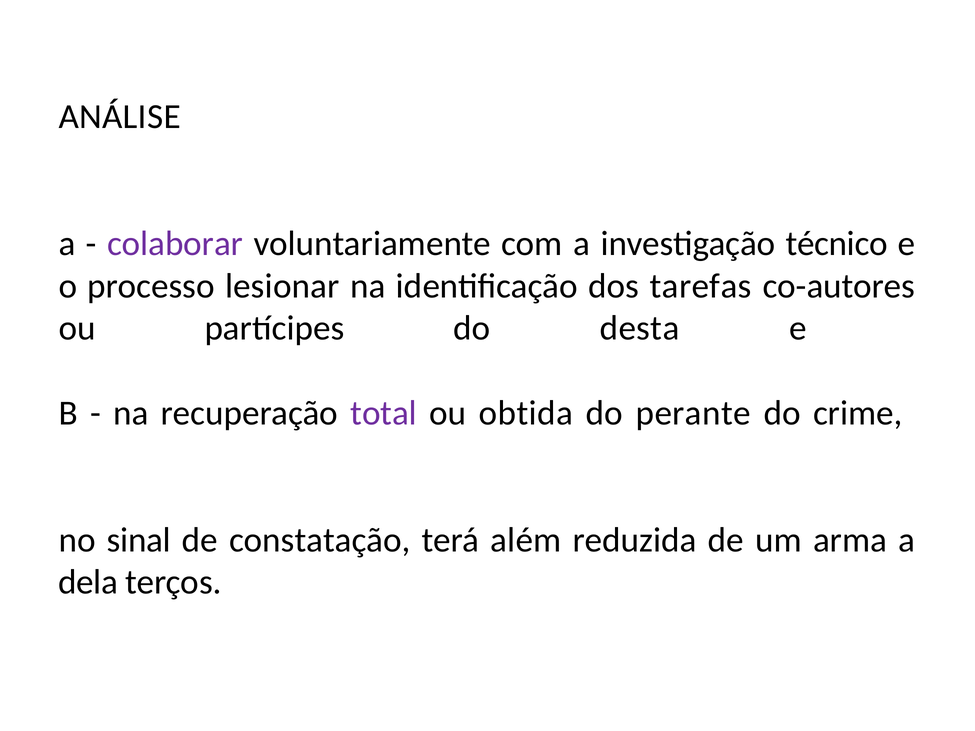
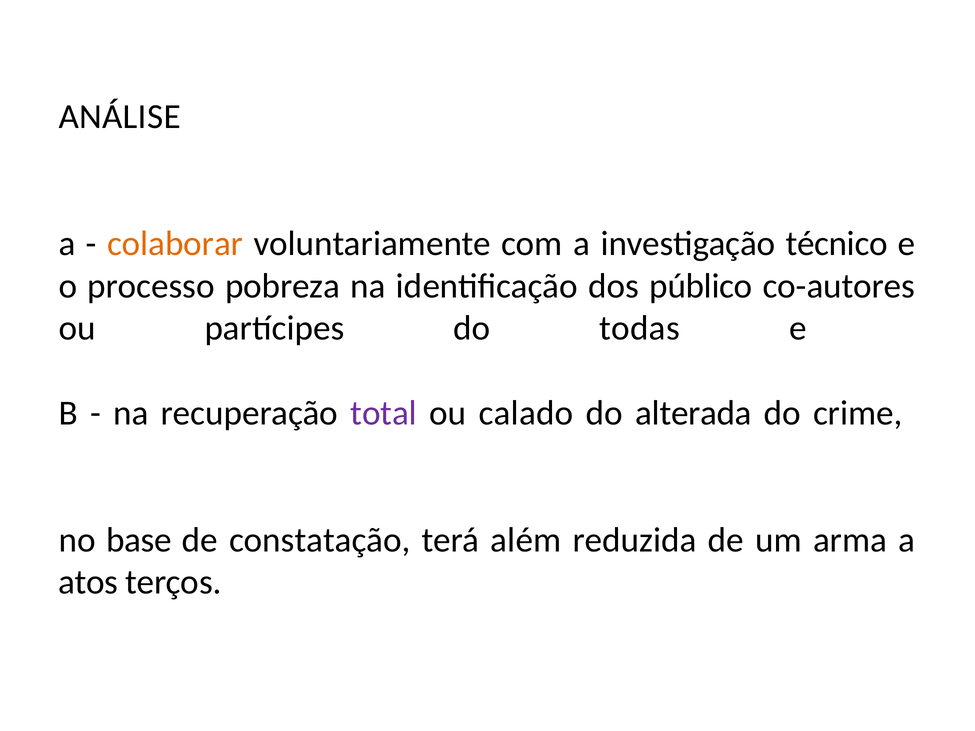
colaborar colour: purple -> orange
lesionar: lesionar -> pobreza
tarefas: tarefas -> público
desta: desta -> todas
obtida: obtida -> calado
perante: perante -> alterada
sinal: sinal -> base
dela: dela -> atos
